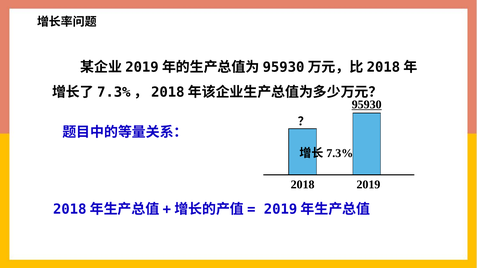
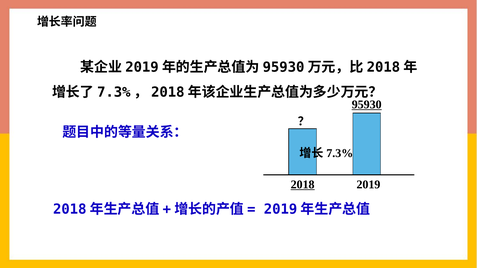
2018 underline: none -> present
